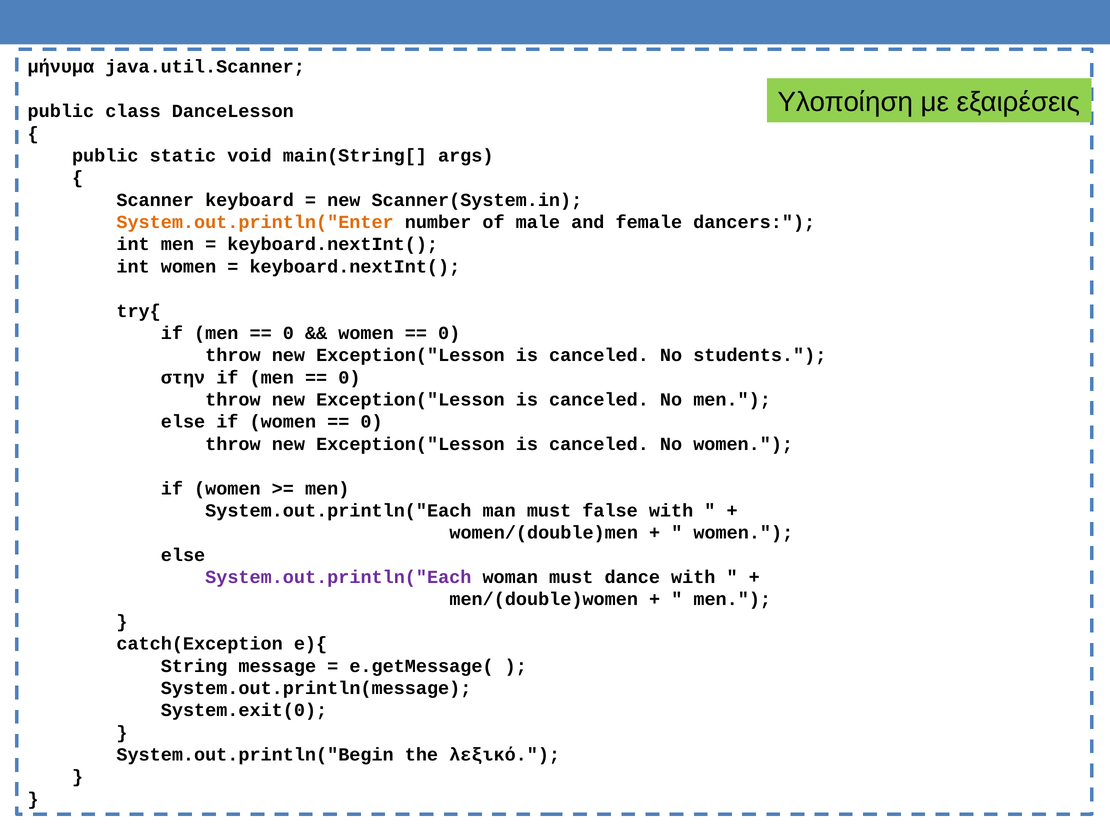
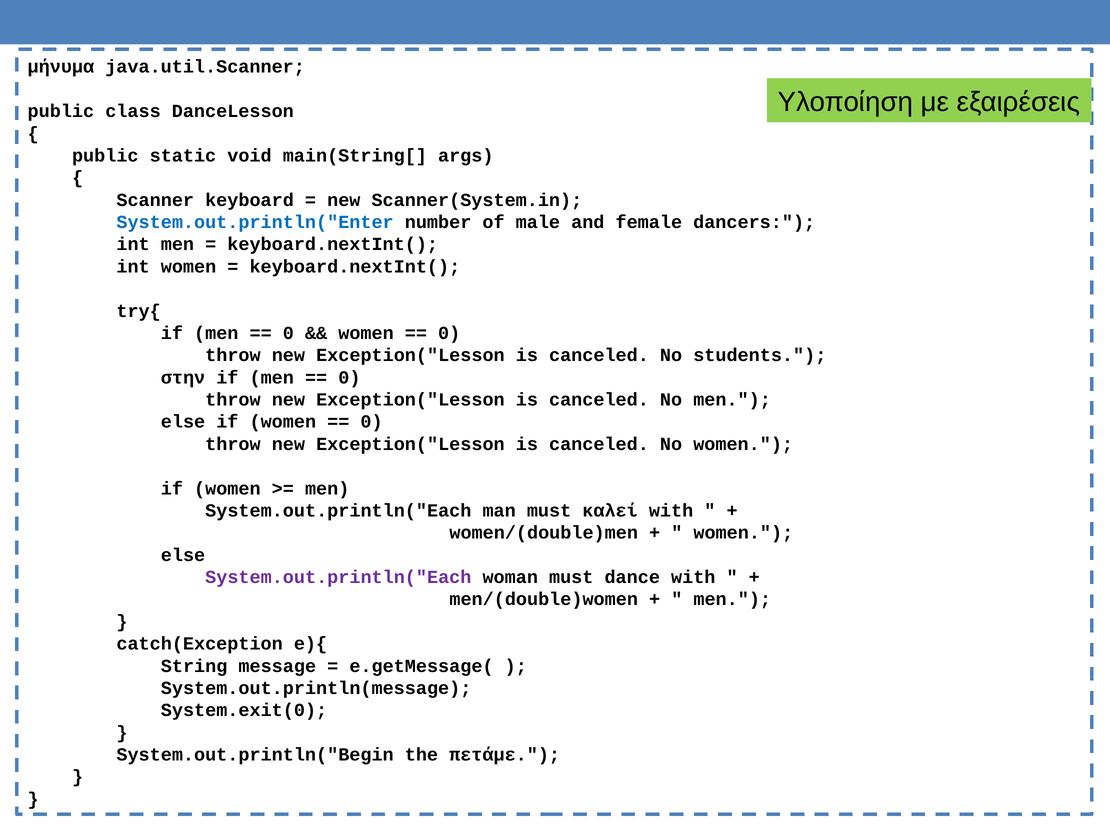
System.out.println("Enter colour: orange -> blue
false: false -> καλεί
λεξικό: λεξικό -> πετάμε
